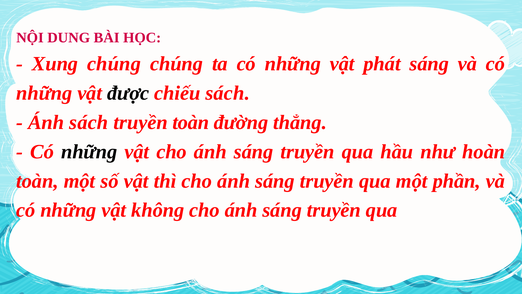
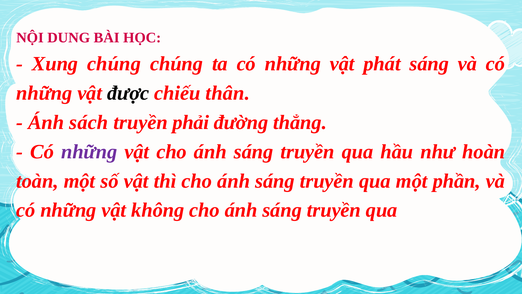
chiếu sách: sách -> thân
truyền toàn: toàn -> phải
những at (89, 152) colour: black -> purple
